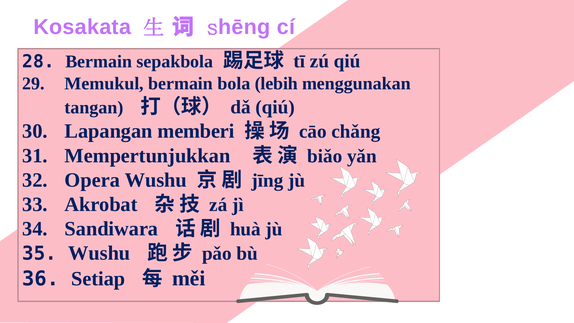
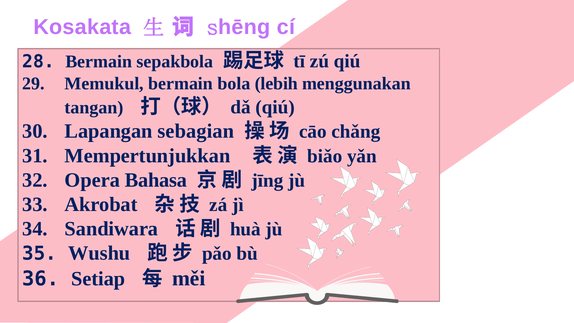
memberi: memberi -> sebagian
Opera Wushu: Wushu -> Bahasa
